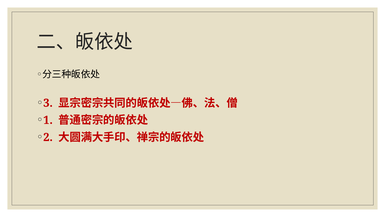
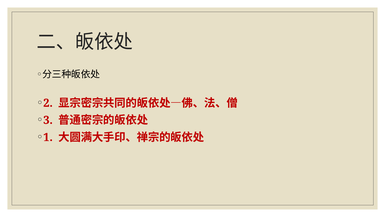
3: 3 -> 2
1: 1 -> 3
2: 2 -> 1
